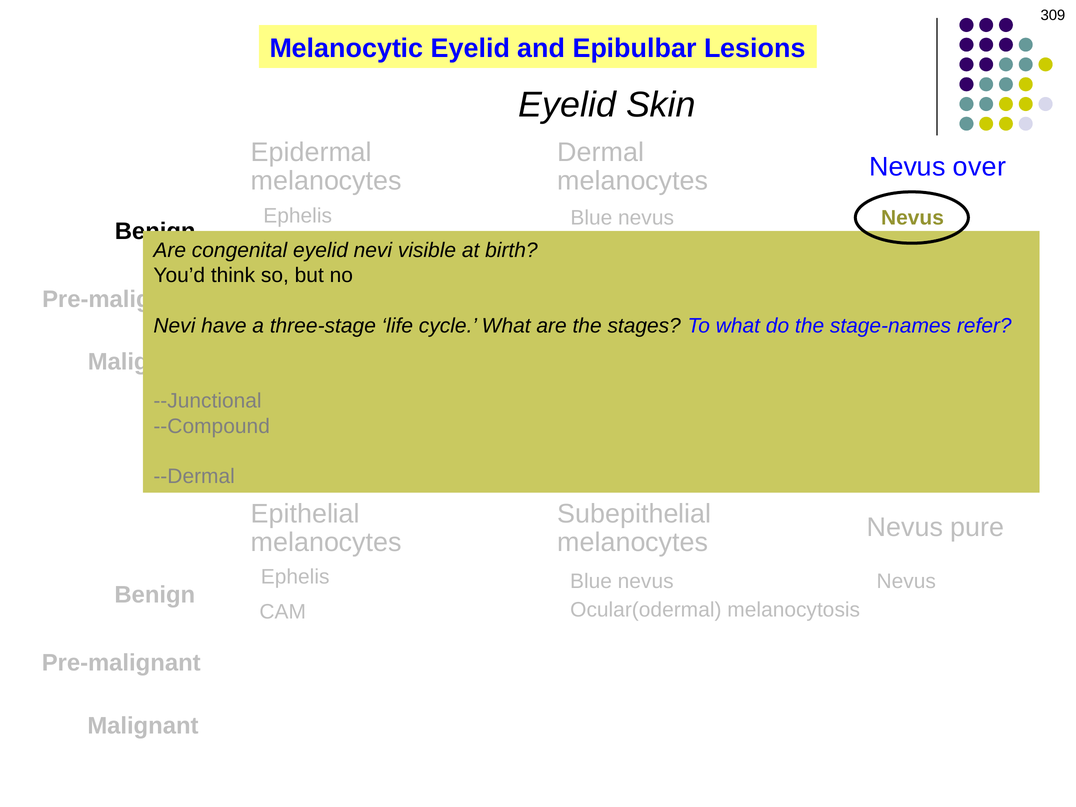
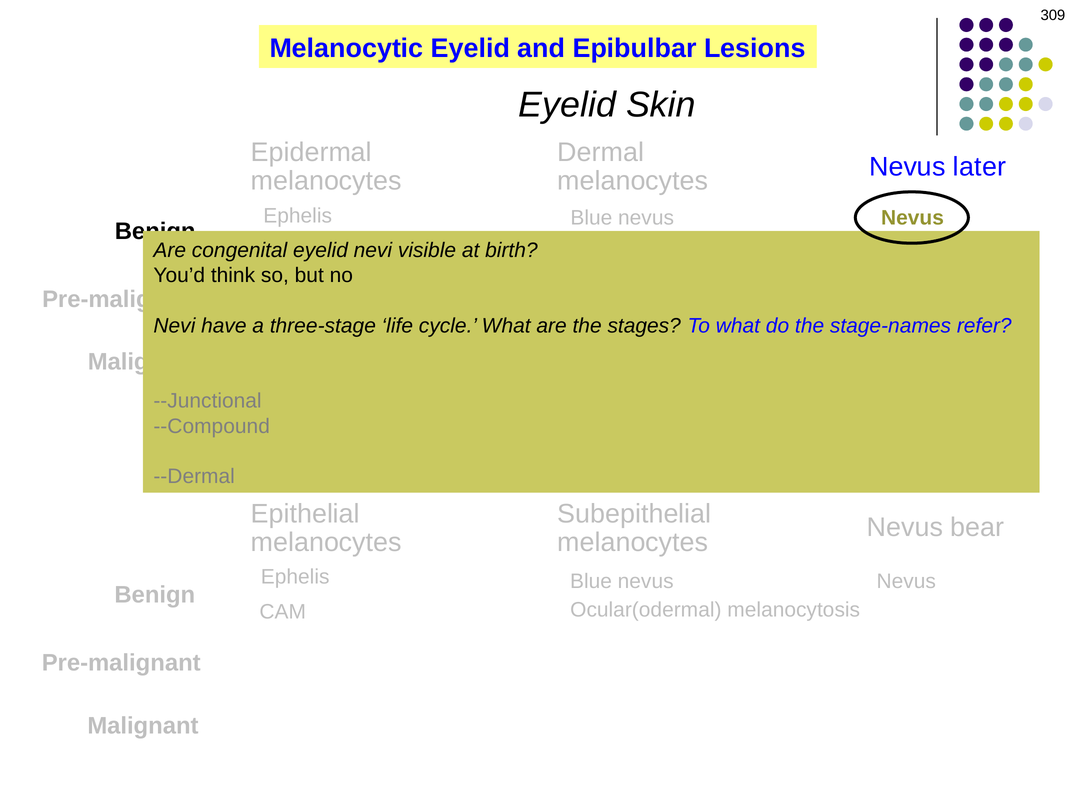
over: over -> later
pure: pure -> bear
